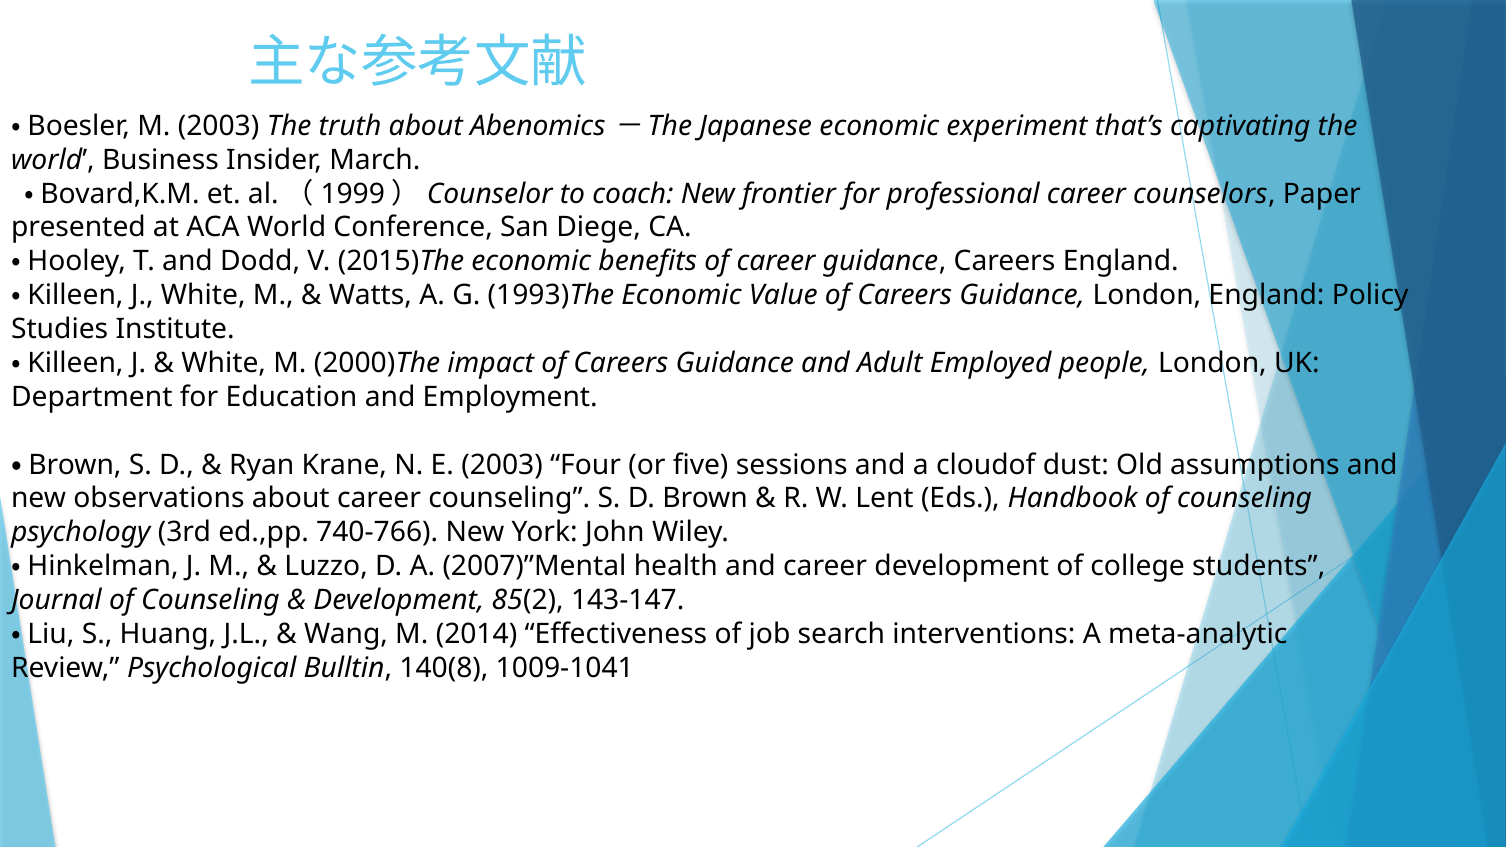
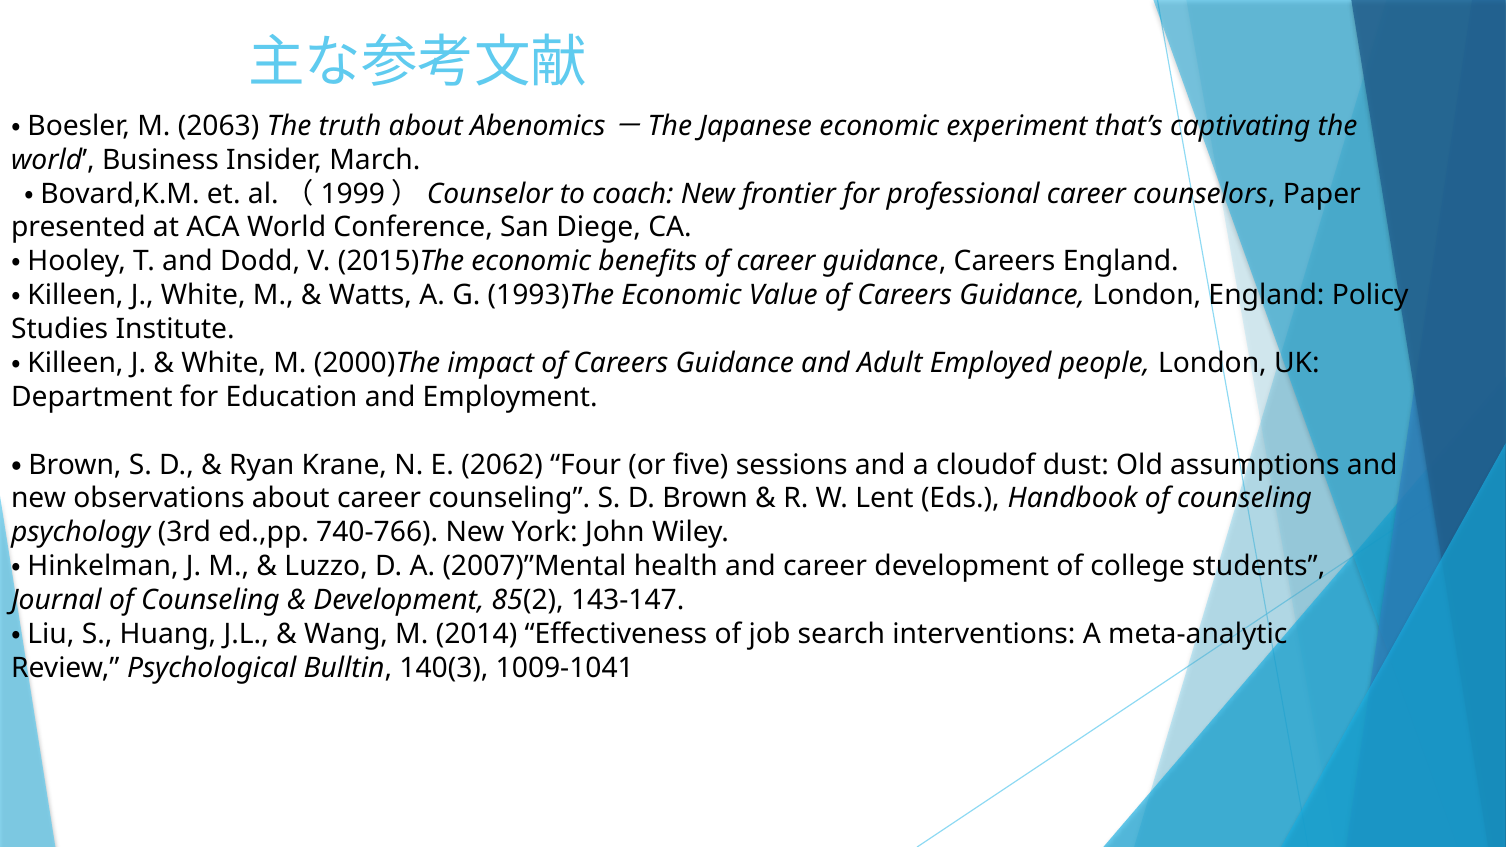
M 2003: 2003 -> 2063
E 2003: 2003 -> 2062
140(8: 140(8 -> 140(3
